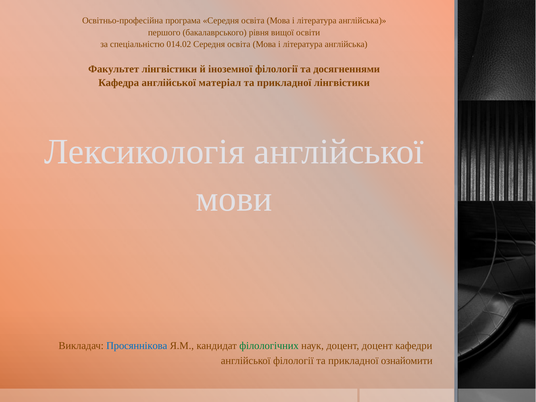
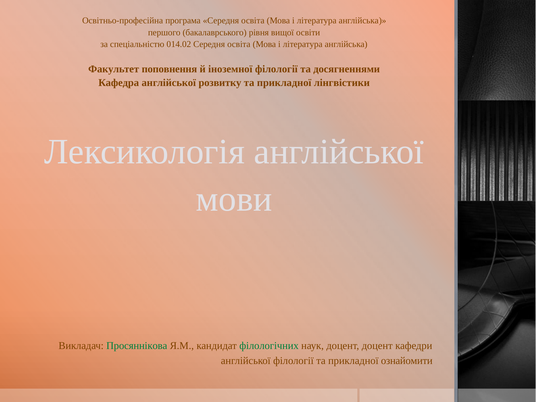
Факультет лінгвістики: лінгвістики -> поповнення
матеріал: матеріал -> розвитку
Просяннікова colour: blue -> green
